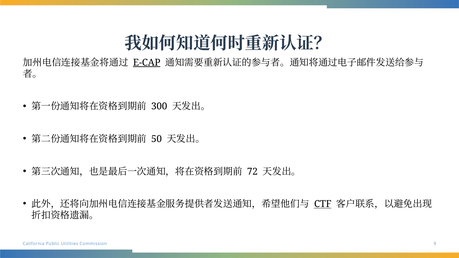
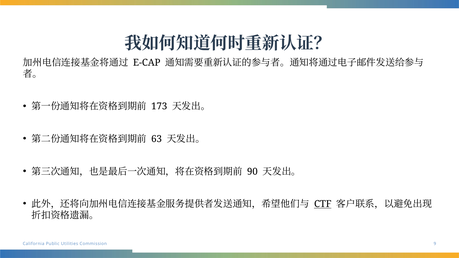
E-CAP underline: present -> none
300: 300 -> 173
50: 50 -> 63
72: 72 -> 90
